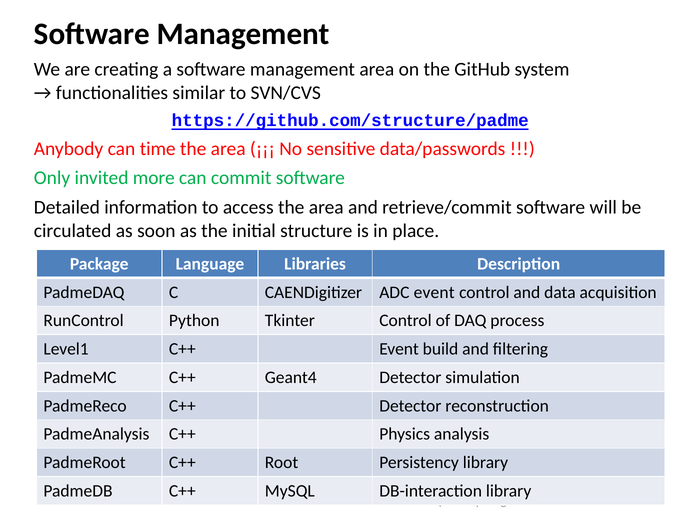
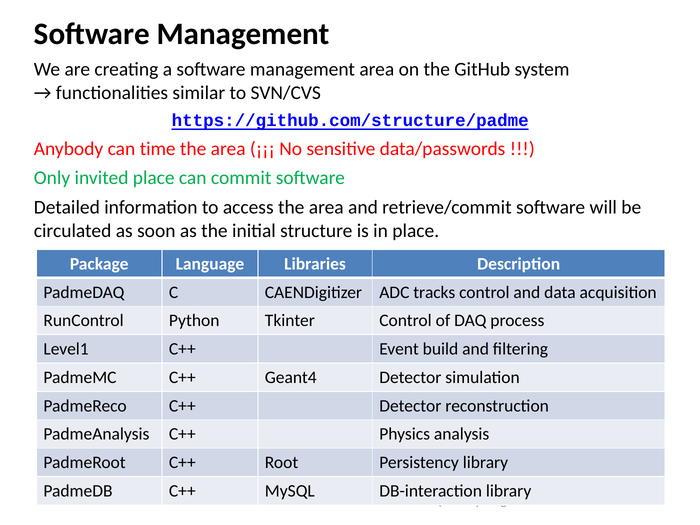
invited more: more -> place
ADC event: event -> tracks
